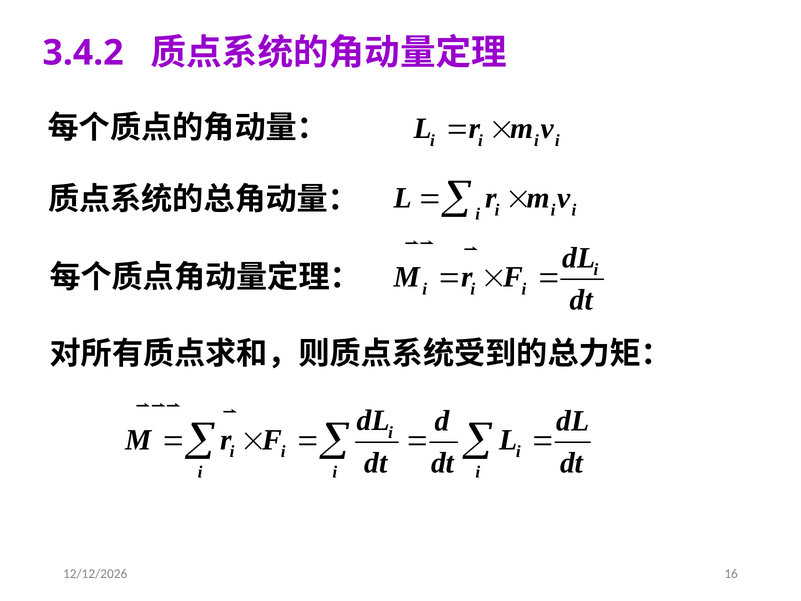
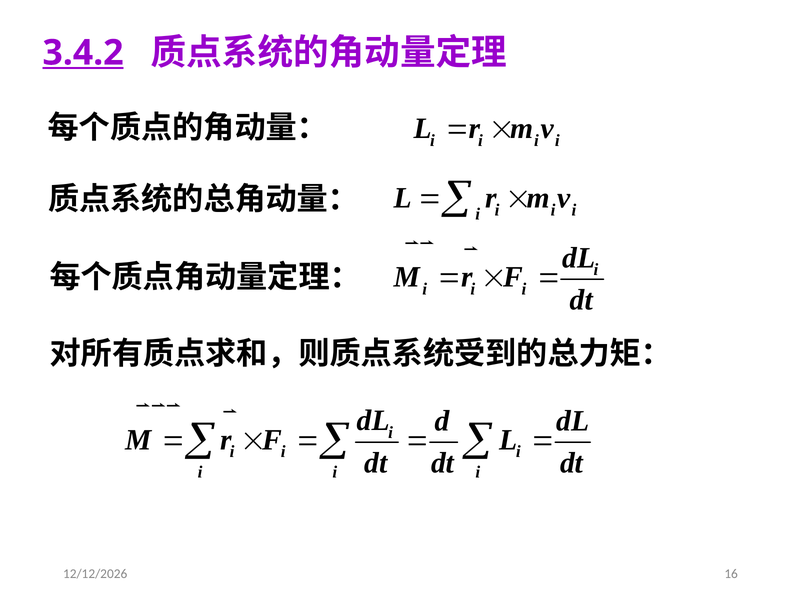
3.4.2 underline: none -> present
